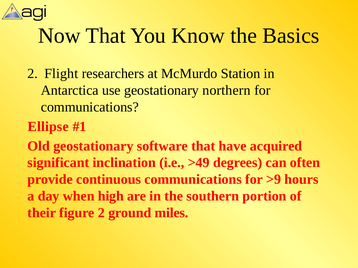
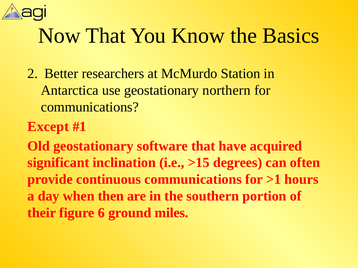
Flight: Flight -> Better
Ellipse: Ellipse -> Except
>49: >49 -> >15
>9: >9 -> >1
high: high -> then
figure 2: 2 -> 6
